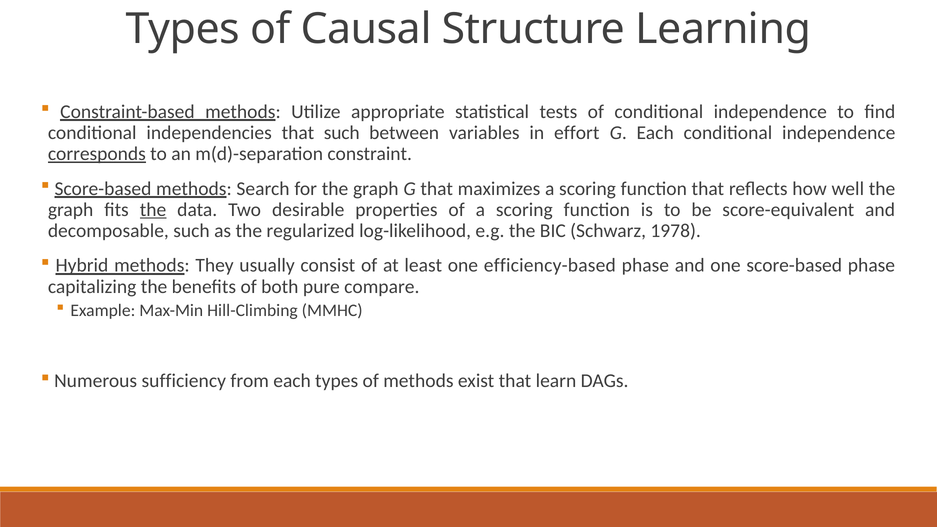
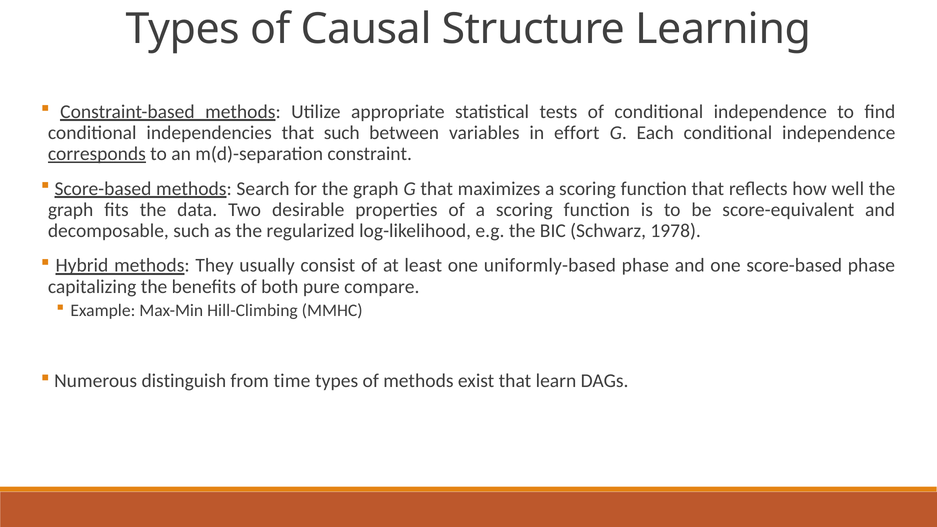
the at (153, 210) underline: present -> none
efficiency-based: efficiency-based -> uniformly-based
sufficiency: sufficiency -> distinguish
from each: each -> time
